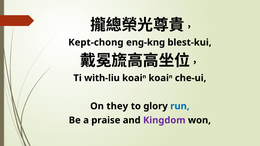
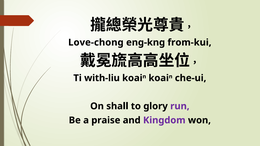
Kept-chong: Kept-chong -> Love-chong
blest-kui: blest-kui -> from-kui
they: they -> shall
run colour: blue -> purple
